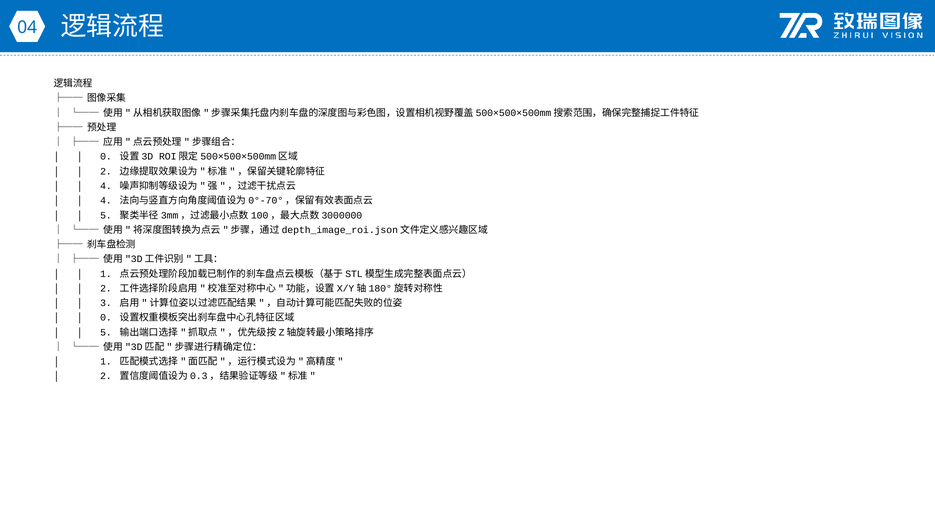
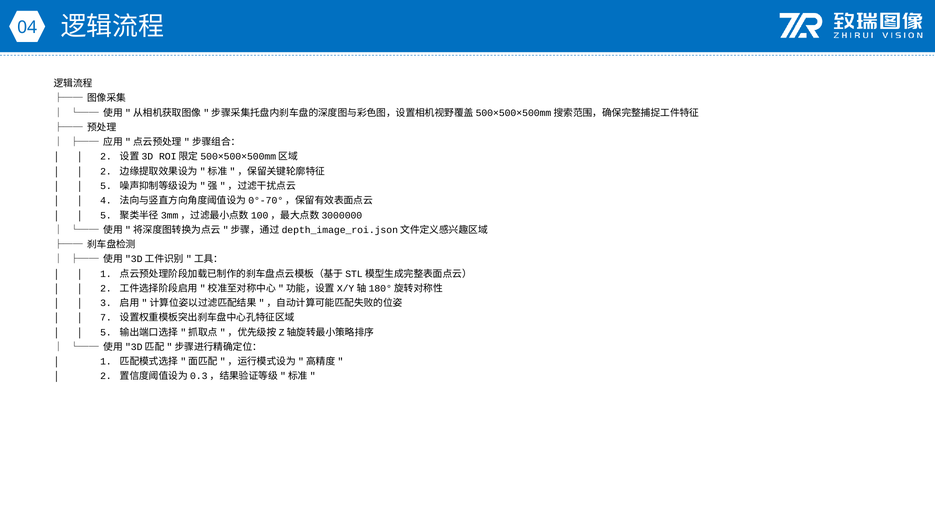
0 at (106, 157): 0 -> 2
4 at (106, 186): 4 -> 5
0 at (106, 318): 0 -> 7
